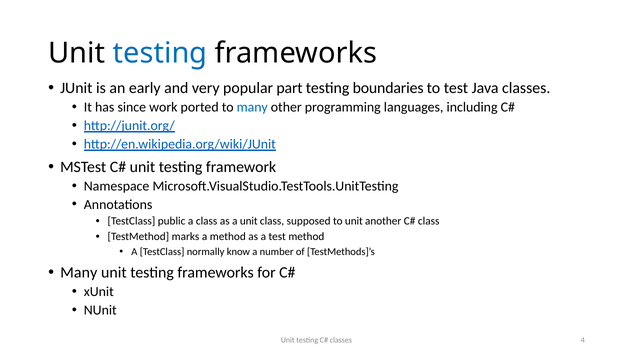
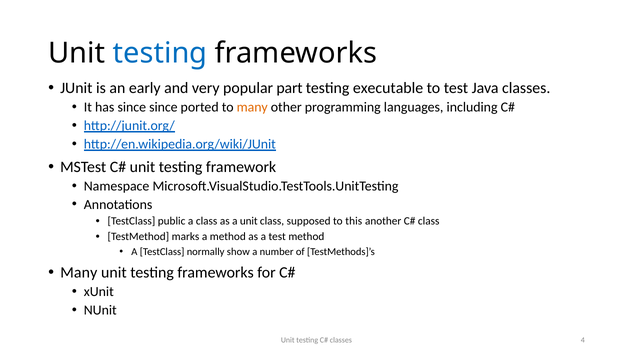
boundaries: boundaries -> executable
since work: work -> since
many at (252, 107) colour: blue -> orange
to unit: unit -> this
know: know -> show
